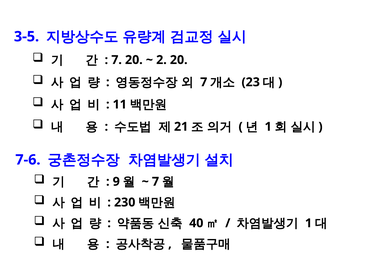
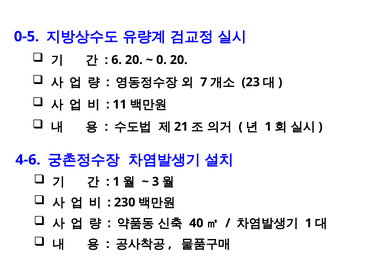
3-5: 3-5 -> 0-5
7 at (117, 60): 7 -> 6
2: 2 -> 0
7-6: 7-6 -> 4-6
9 at (116, 182): 9 -> 1
7 at (156, 182): 7 -> 3
